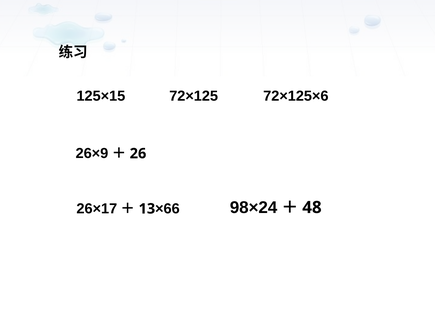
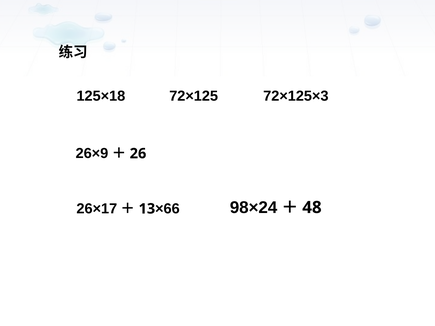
125×15: 125×15 -> 125×18
72×125×6: 72×125×6 -> 72×125×3
